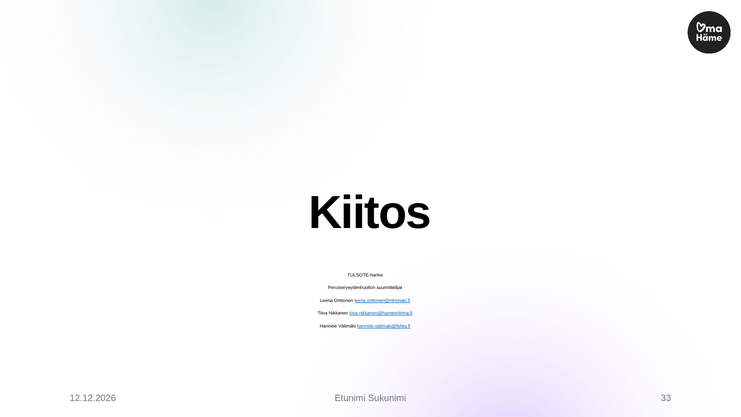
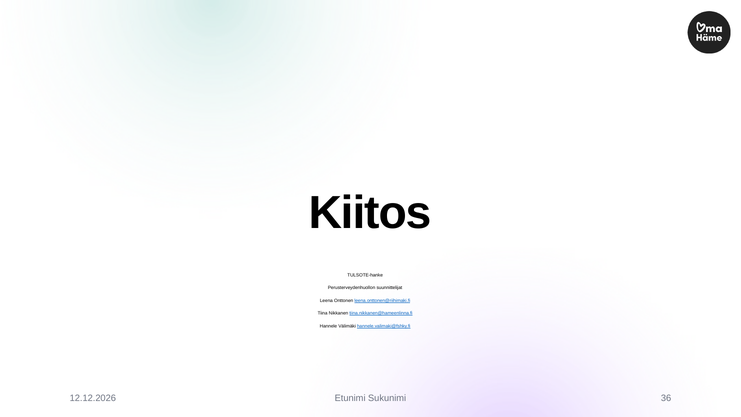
33: 33 -> 36
